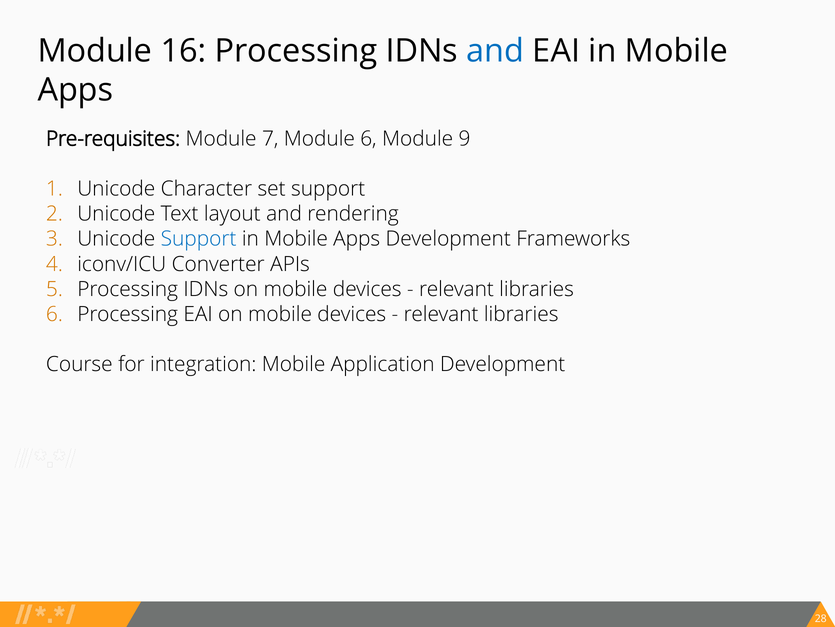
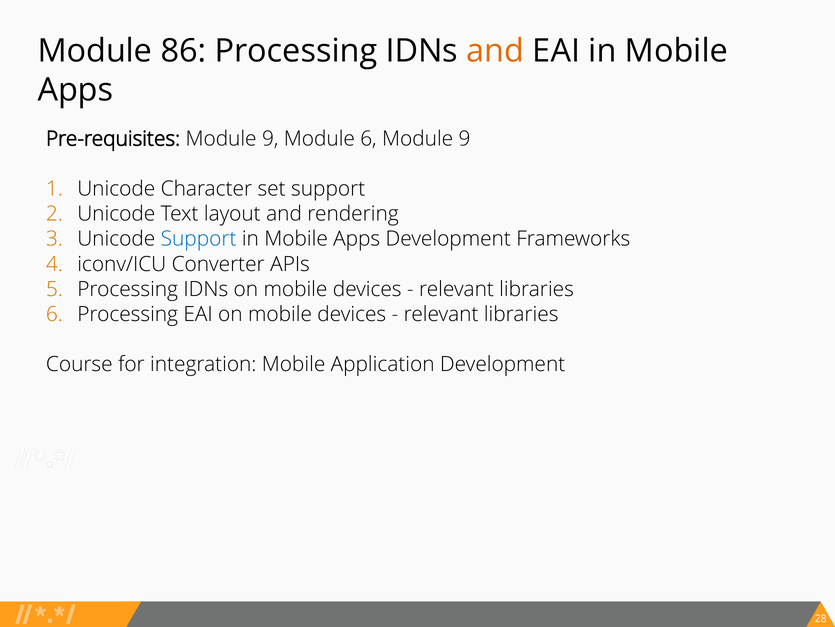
16: 16 -> 86
and at (495, 51) colour: blue -> orange
Pre-requisites Module 7: 7 -> 9
